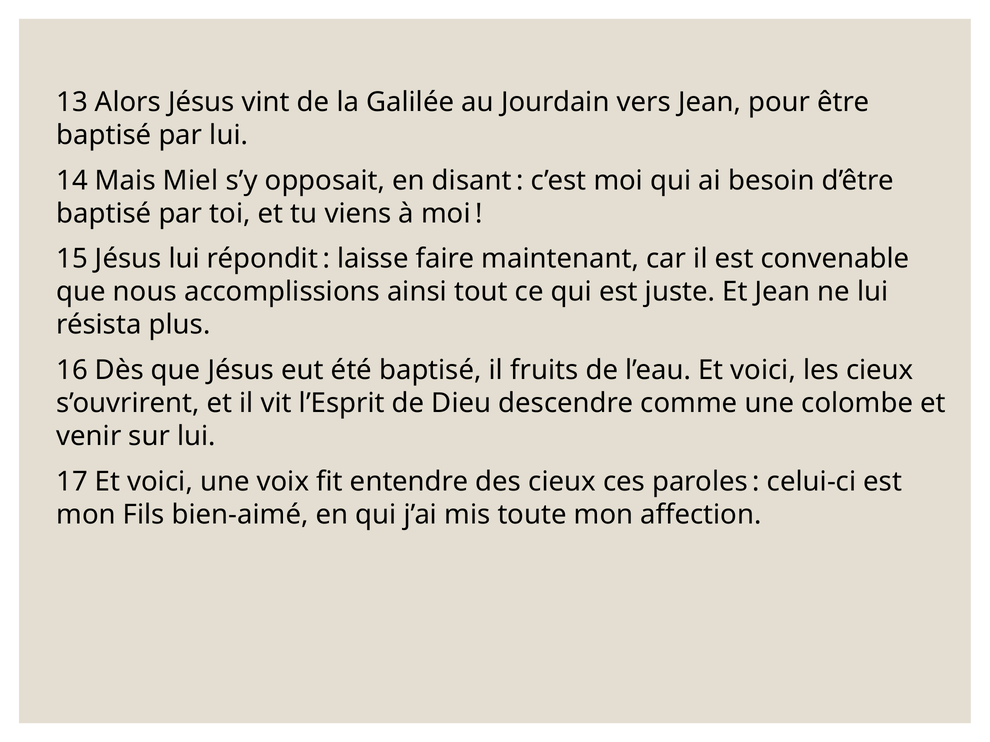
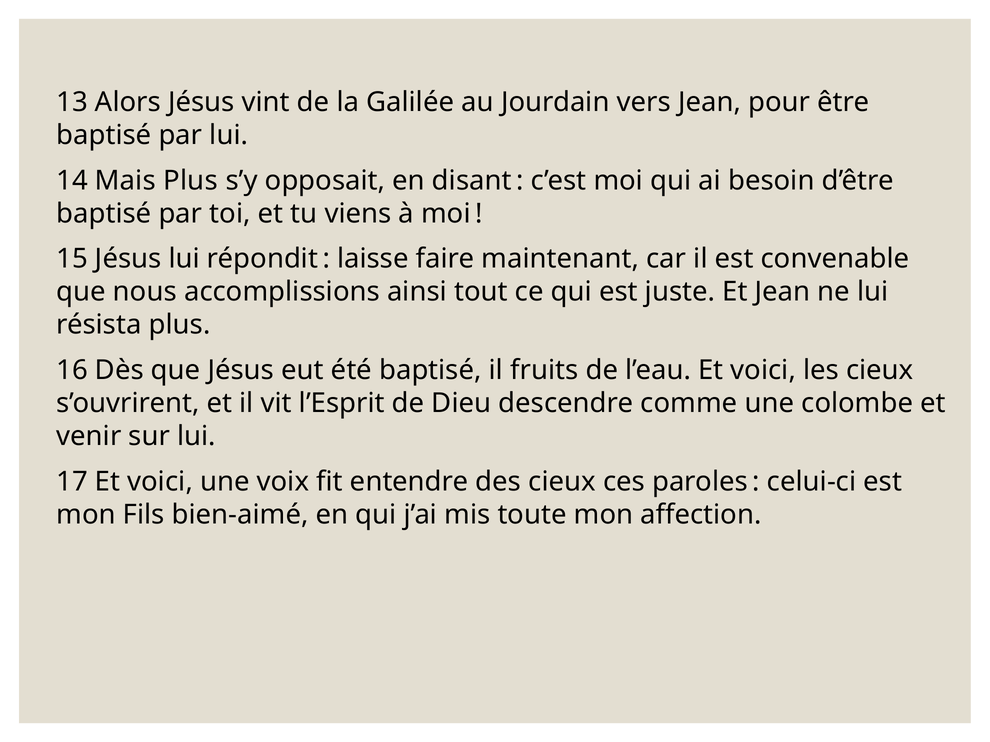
Mais Miel: Miel -> Plus
